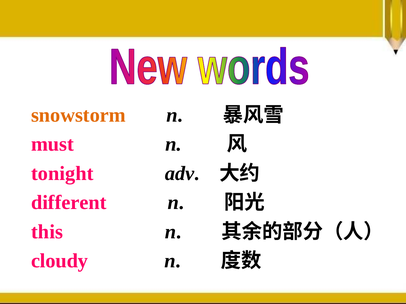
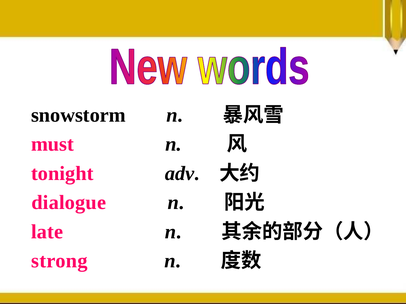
snowstorm colour: orange -> black
different: different -> dialogue
this: this -> late
cloudy: cloudy -> strong
